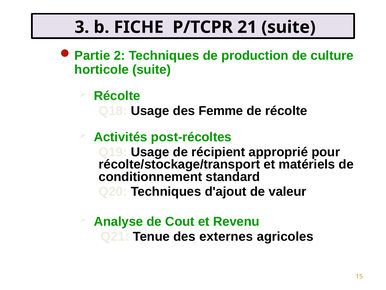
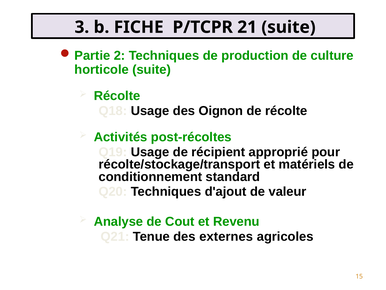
Femme: Femme -> Oignon
